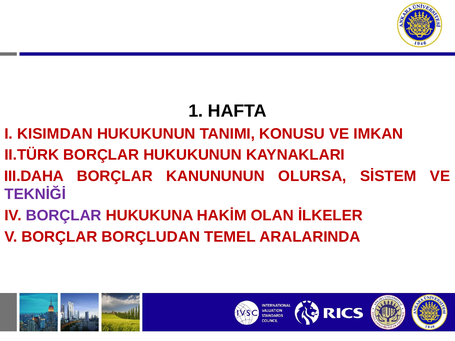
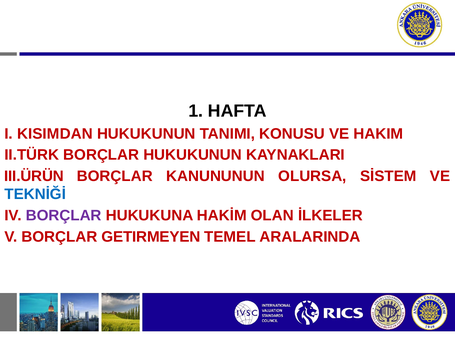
IMKAN: IMKAN -> HAKIM
III.DAHA: III.DAHA -> III.ÜRÜN
TEKNİĞİ colour: purple -> blue
BORÇLUDAN: BORÇLUDAN -> GETIRMEYEN
